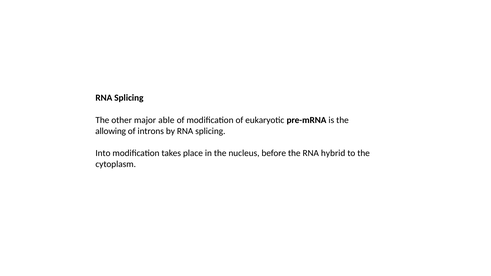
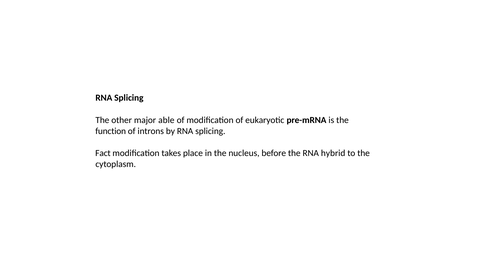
allowing: allowing -> function
Into: Into -> Fact
